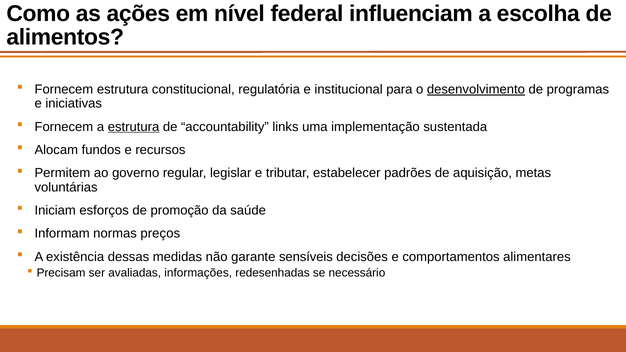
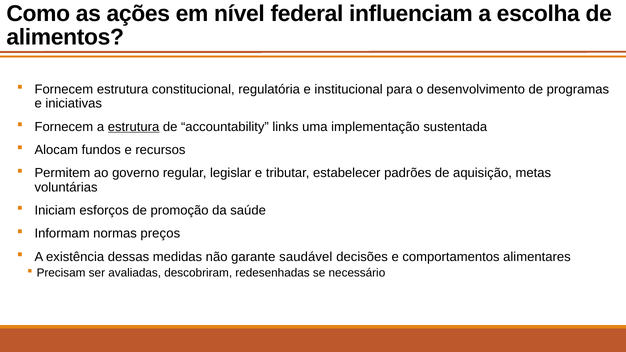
desenvolvimento underline: present -> none
sensíveis: sensíveis -> saudável
informações: informações -> descobriram
